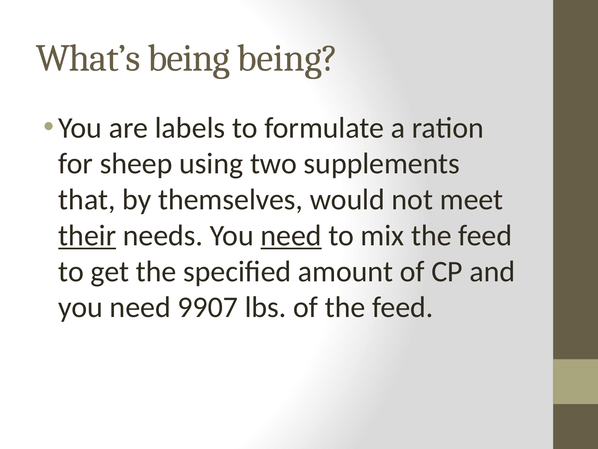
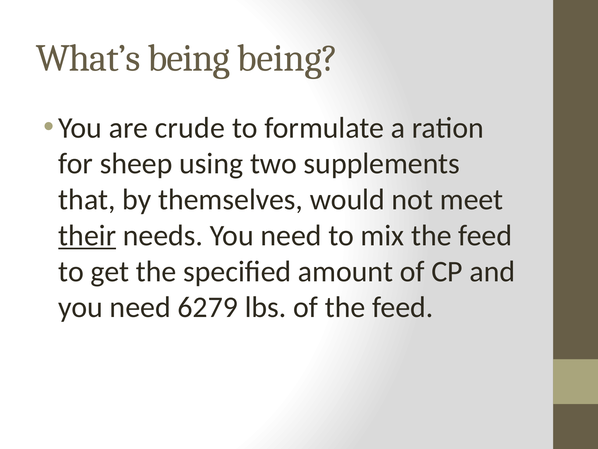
labels: labels -> crude
need at (291, 235) underline: present -> none
9907: 9907 -> 6279
